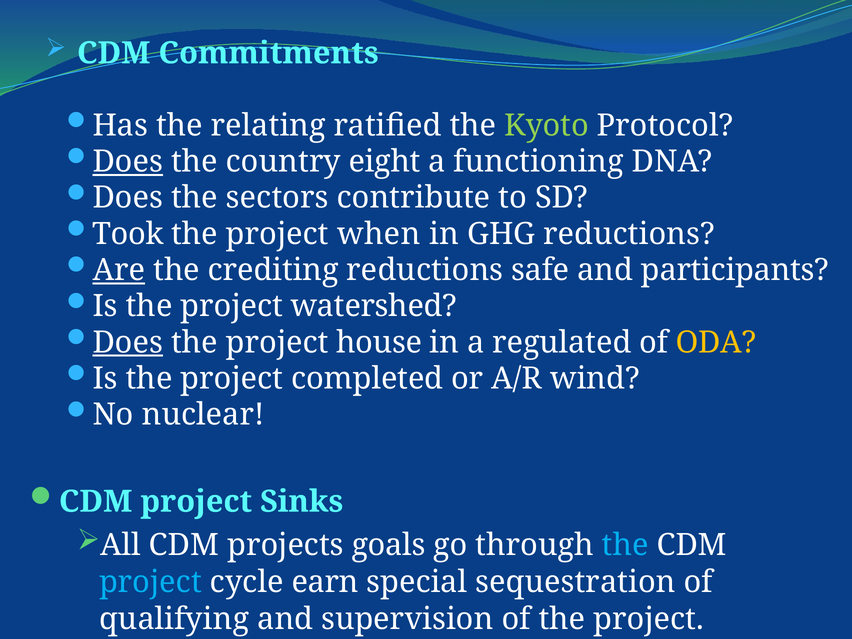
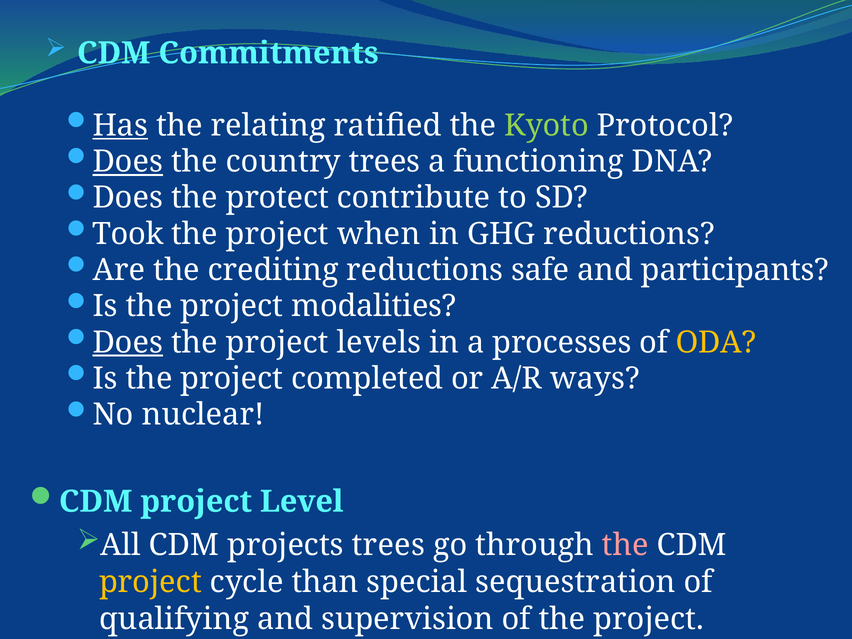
Has underline: none -> present
country eight: eight -> trees
sectors: sectors -> protect
Are underline: present -> none
watershed: watershed -> modalities
house: house -> levels
regulated: regulated -> processes
wind: wind -> ways
Sinks: Sinks -> Level
projects goals: goals -> trees
the at (625, 545) colour: light blue -> pink
project at (150, 582) colour: light blue -> yellow
earn: earn -> than
